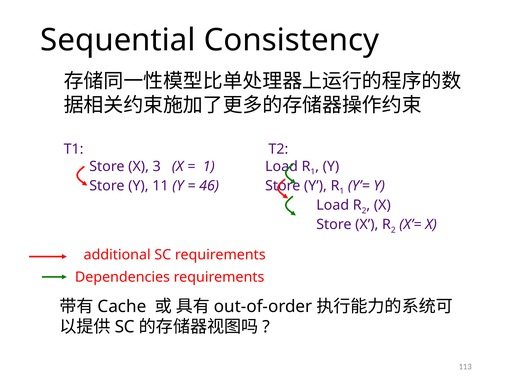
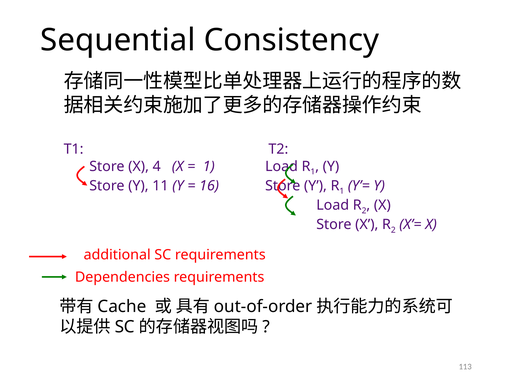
3: 3 -> 4
46: 46 -> 16
